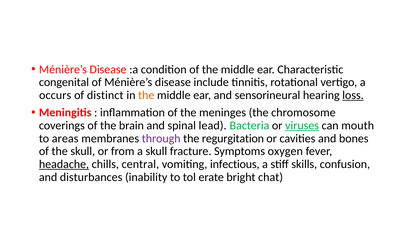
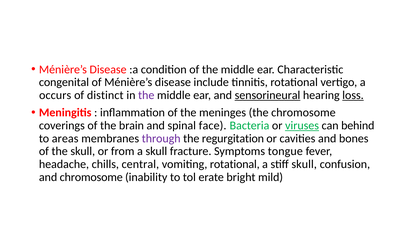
the at (146, 95) colour: orange -> purple
sensorineural underline: none -> present
lead: lead -> face
mouth: mouth -> behind
oxygen: oxygen -> tongue
headache underline: present -> none
vomiting infectious: infectious -> rotational
stiff skills: skills -> skull
and disturbances: disturbances -> chromosome
chat: chat -> mild
